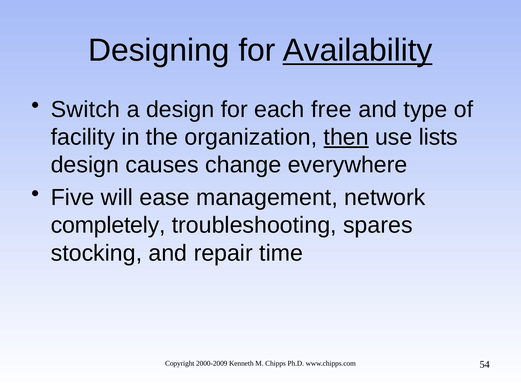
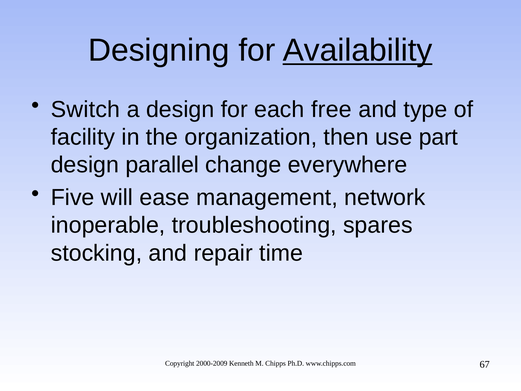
then underline: present -> none
lists: lists -> part
causes: causes -> parallel
completely: completely -> inoperable
54: 54 -> 67
